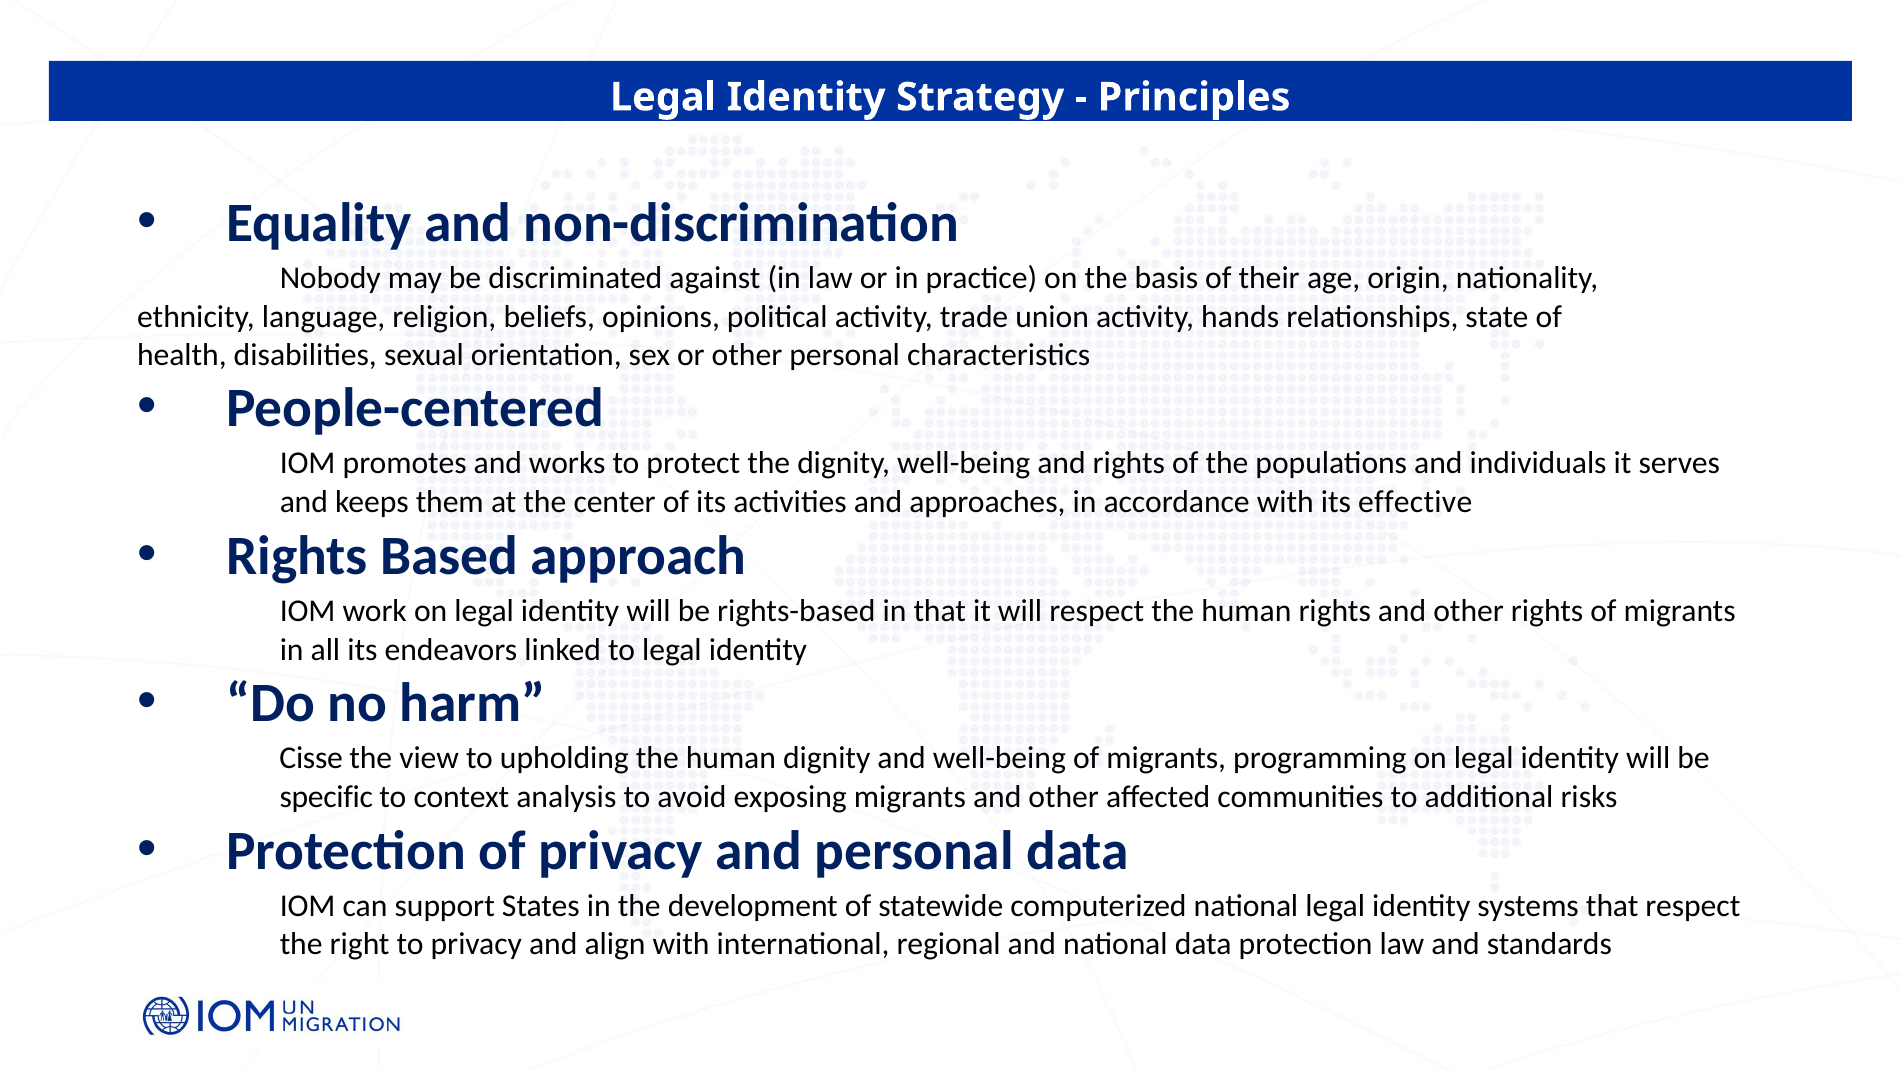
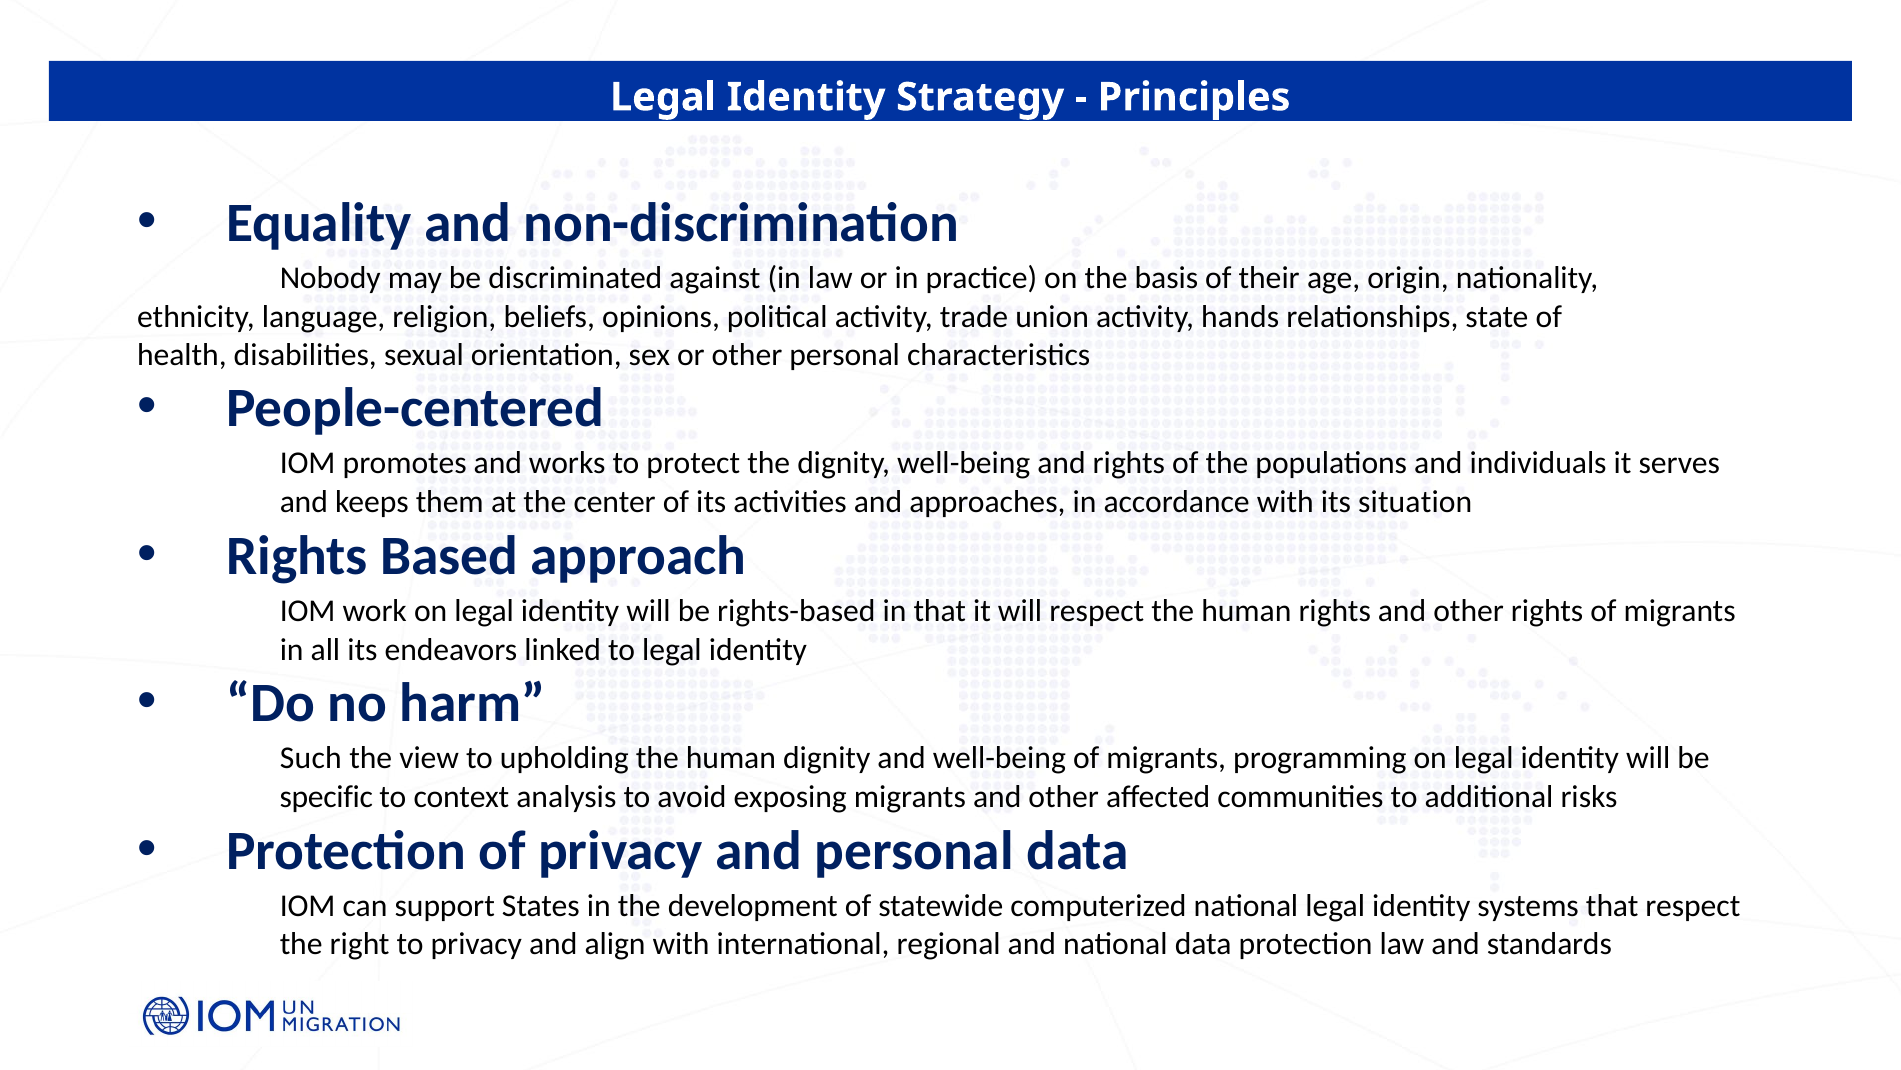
effective: effective -> situation
Cisse: Cisse -> Such
